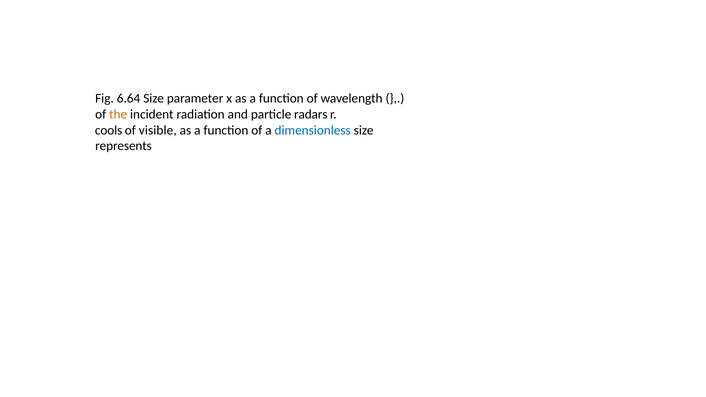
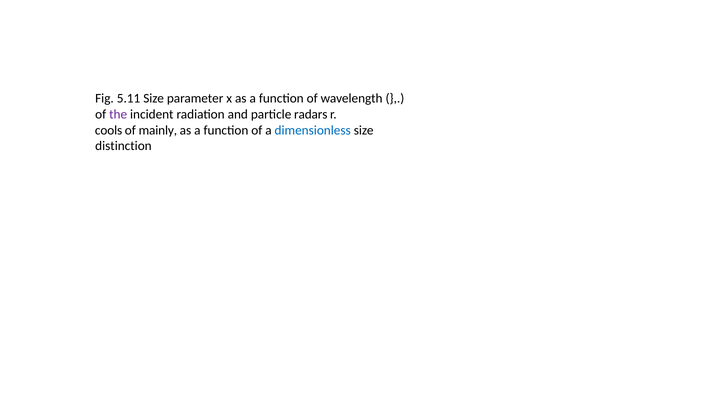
6.64: 6.64 -> 5.11
the colour: orange -> purple
visible: visible -> mainly
represents: represents -> distinction
